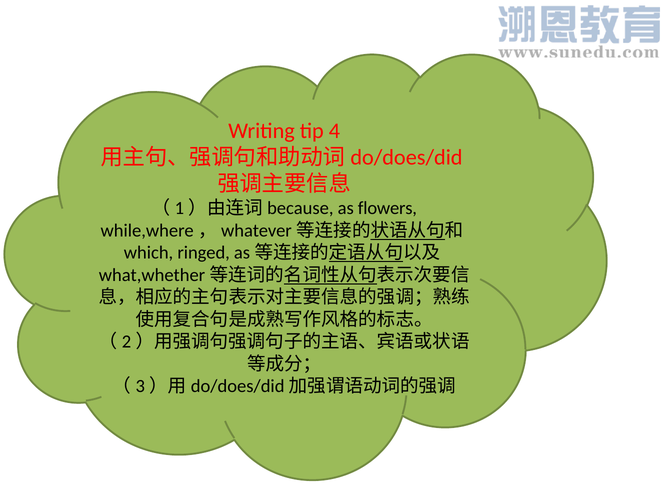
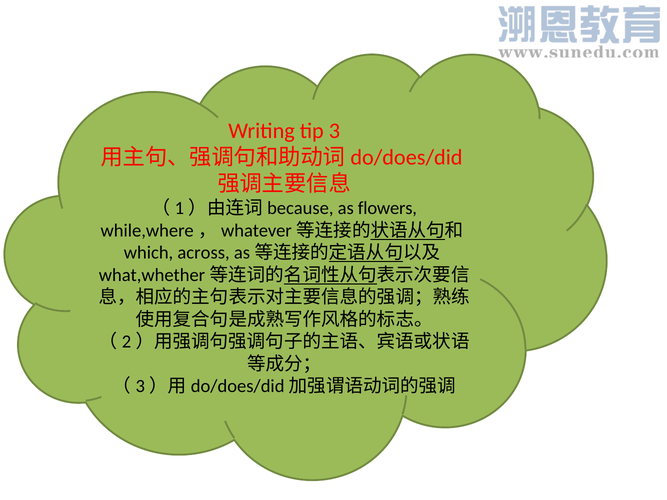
4: 4 -> 3
ringed: ringed -> across
